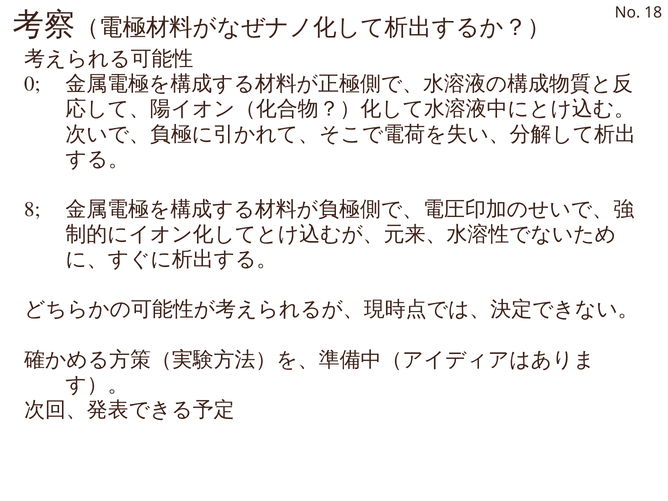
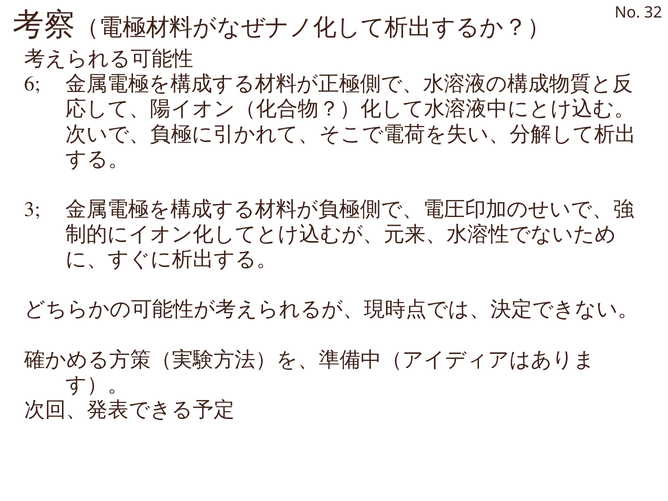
18: 18 -> 32
0: 0 -> 6
8: 8 -> 3
